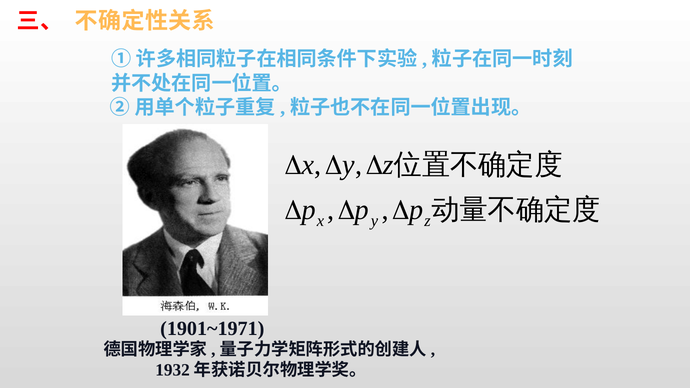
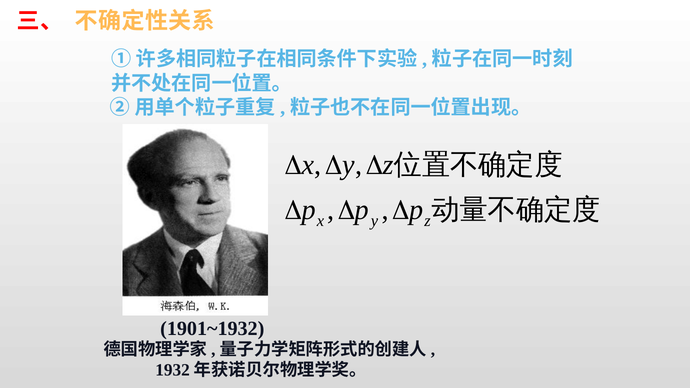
1901~1971: 1901~1971 -> 1901~1932
